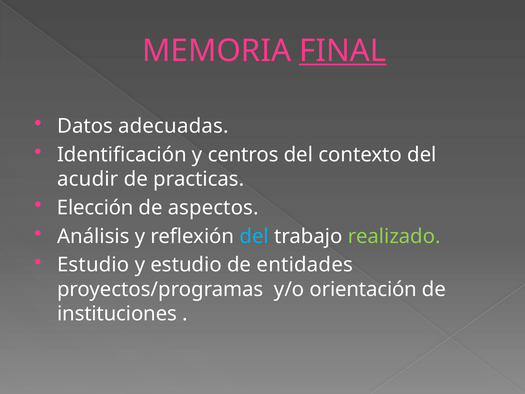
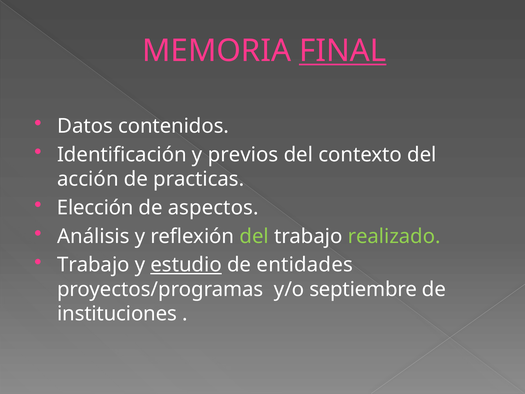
adecuadas: adecuadas -> contenidos
centros: centros -> previos
acudir: acudir -> acción
del at (254, 236) colour: light blue -> light green
Estudio at (93, 265): Estudio -> Trabajo
estudio at (186, 265) underline: none -> present
orientación: orientación -> septiembre
